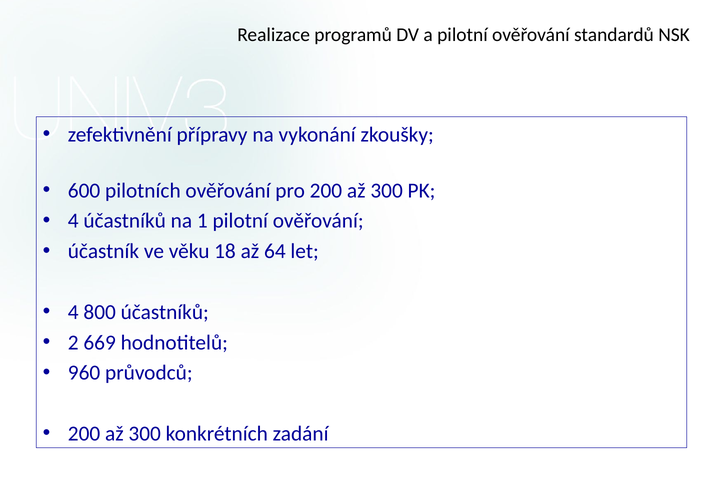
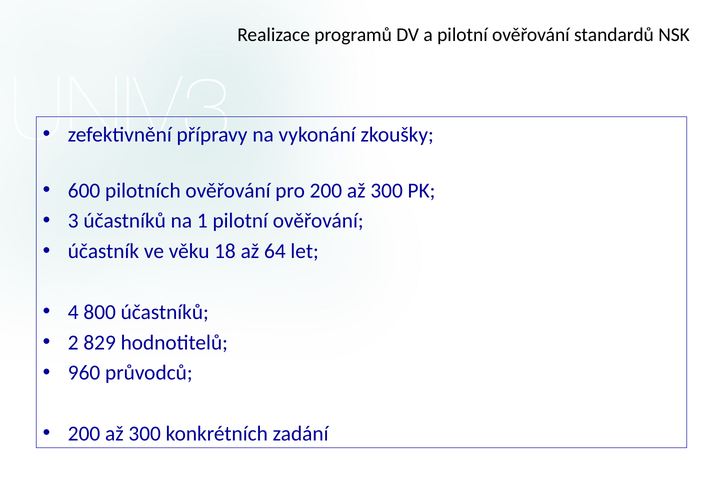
4 at (73, 221): 4 -> 3
669: 669 -> 829
